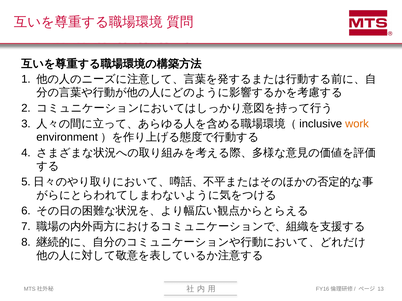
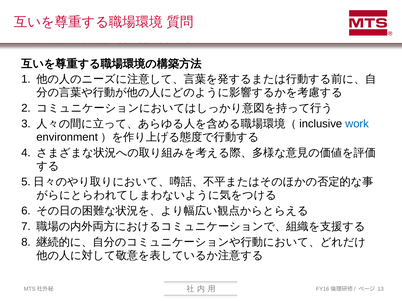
work colour: orange -> blue
